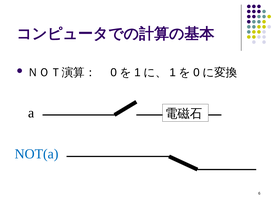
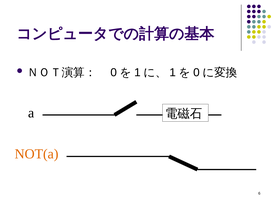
NOT(a colour: blue -> orange
